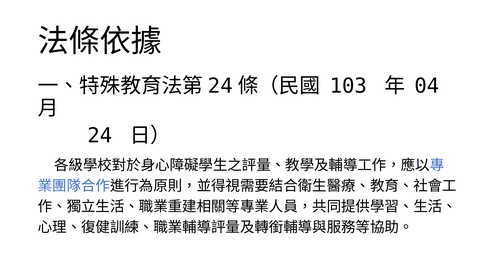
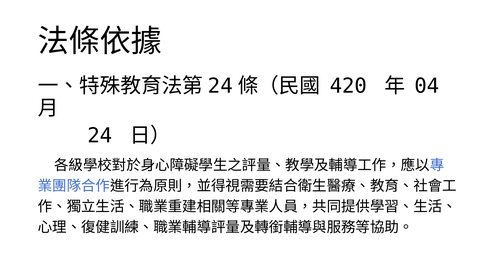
103: 103 -> 420
